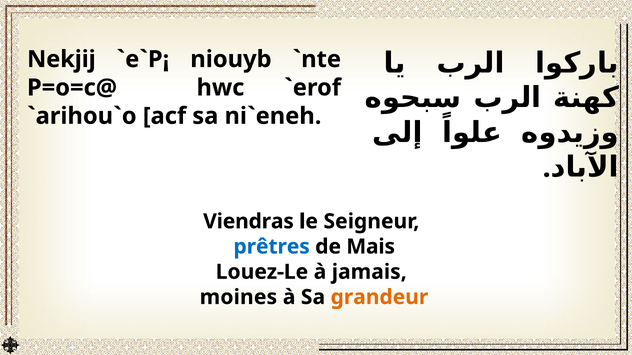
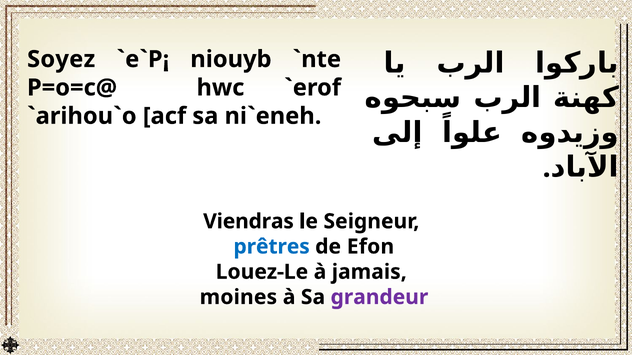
Nekjij: Nekjij -> Soyez
Mais: Mais -> Efon
grandeur colour: orange -> purple
